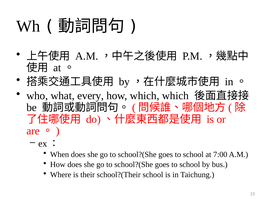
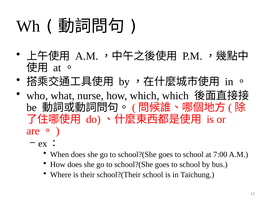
every: every -> nurse
